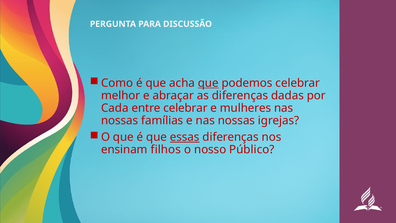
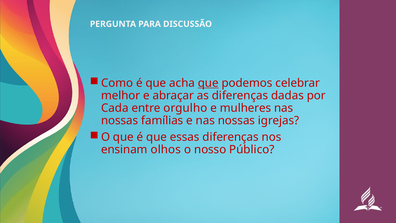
entre celebrar: celebrar -> orgulho
essas underline: present -> none
filhos: filhos -> olhos
